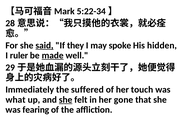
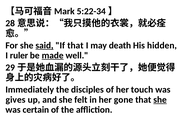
If they: they -> that
spoke: spoke -> death
suffered: suffered -> disciples
what: what -> gives
she at (66, 99) underline: present -> none
she at (160, 99) underline: none -> present
fearing: fearing -> certain
